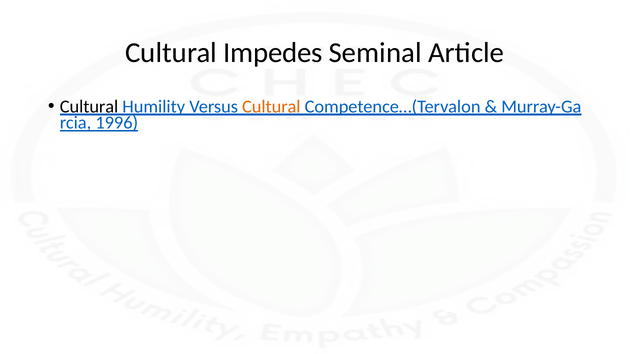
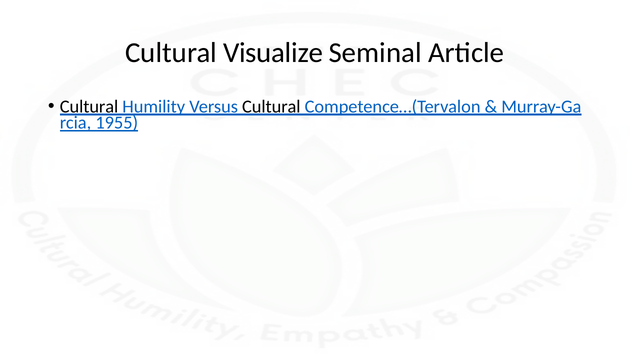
Impedes: Impedes -> Visualize
Cultural at (271, 107) colour: orange -> black
1996: 1996 -> 1955
